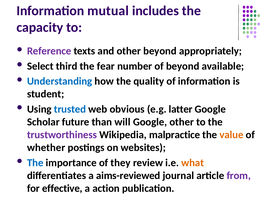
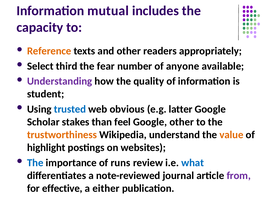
Reference colour: purple -> orange
other beyond: beyond -> readers
of beyond: beyond -> anyone
Understanding colour: blue -> purple
future: future -> stakes
will: will -> feel
trustworthiness colour: purple -> orange
malpractice: malpractice -> understand
whether: whether -> highlight
they: they -> runs
what colour: orange -> blue
aims-reviewed: aims-reviewed -> note-reviewed
action: action -> either
